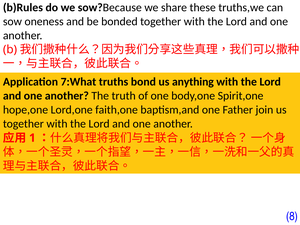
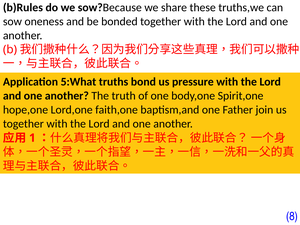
7:What: 7:What -> 5:What
anything: anything -> pressure
